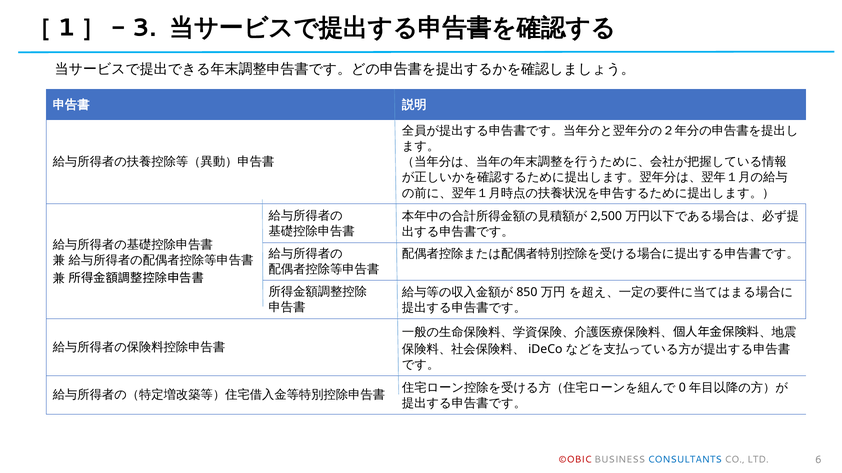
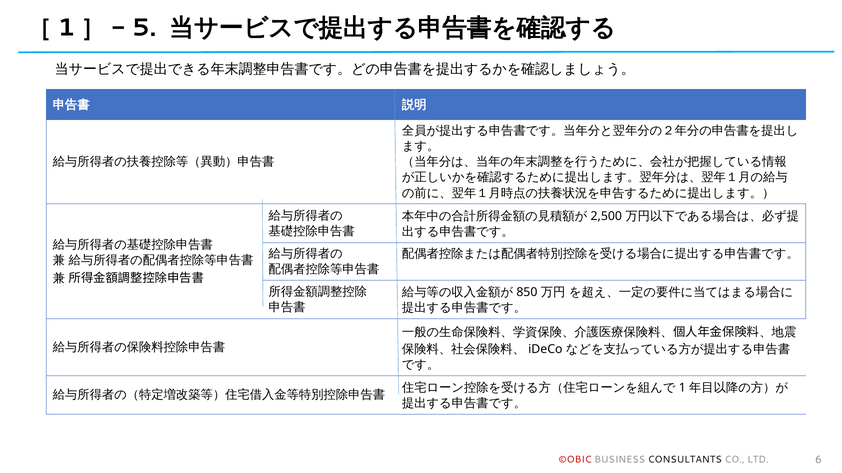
3: 3 -> 5
0: 0 -> 1
CONSULTANTS colour: blue -> black
